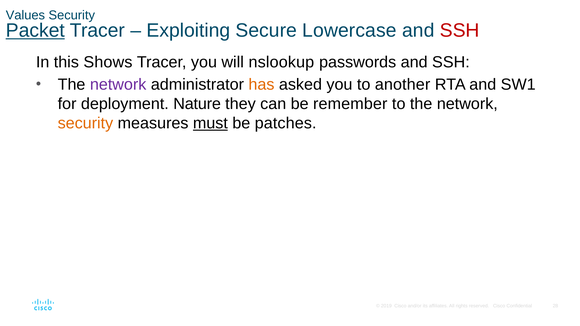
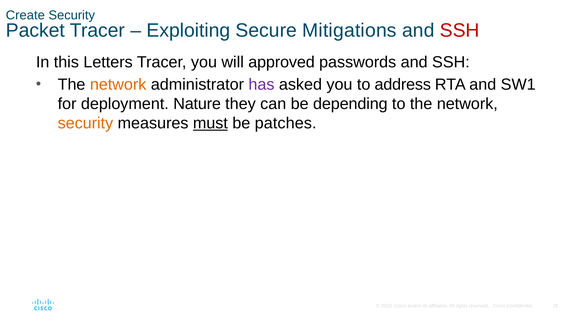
Values: Values -> Create
Packet underline: present -> none
Lowercase: Lowercase -> Mitigations
Shows: Shows -> Letters
nslookup: nslookup -> approved
network at (118, 85) colour: purple -> orange
has colour: orange -> purple
another: another -> address
remember: remember -> depending
